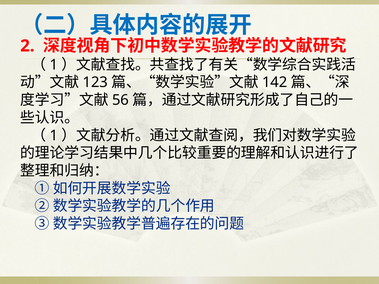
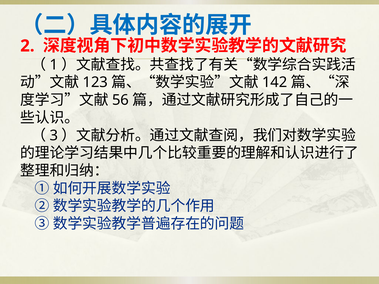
1 at (54, 136): 1 -> 3
